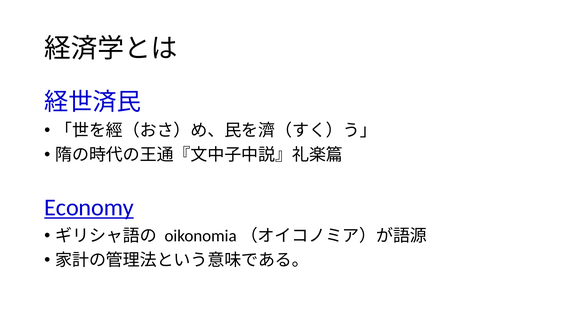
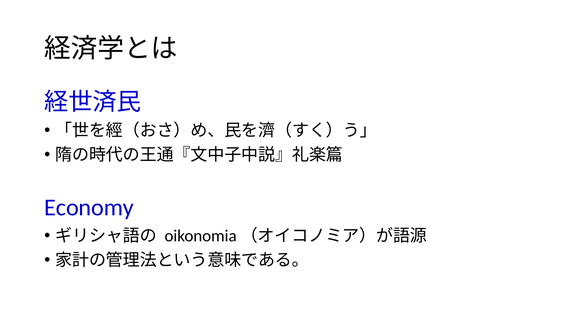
Economy underline: present -> none
